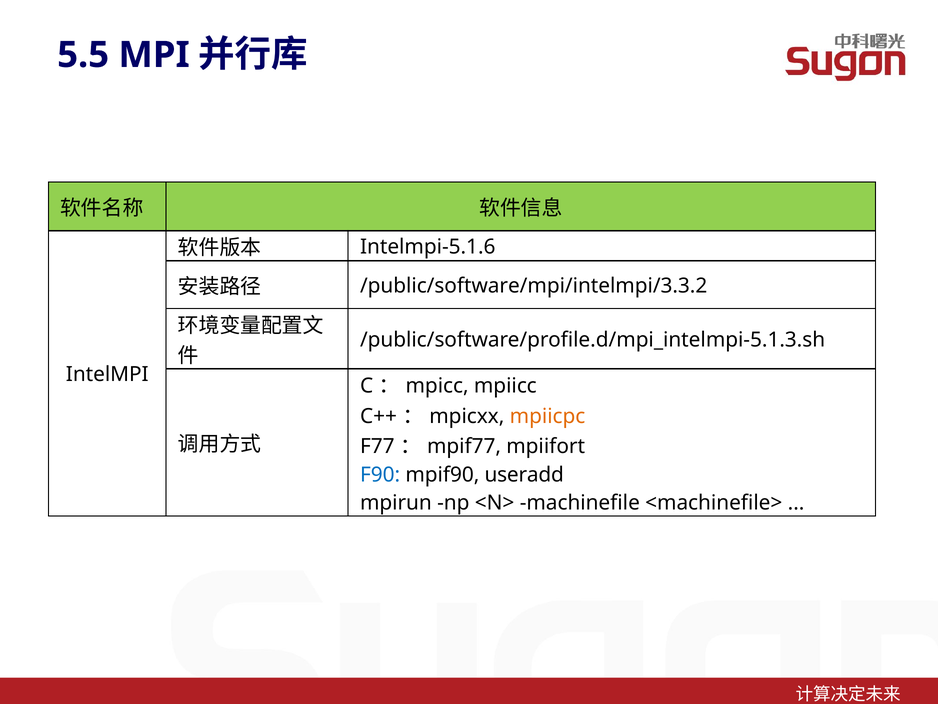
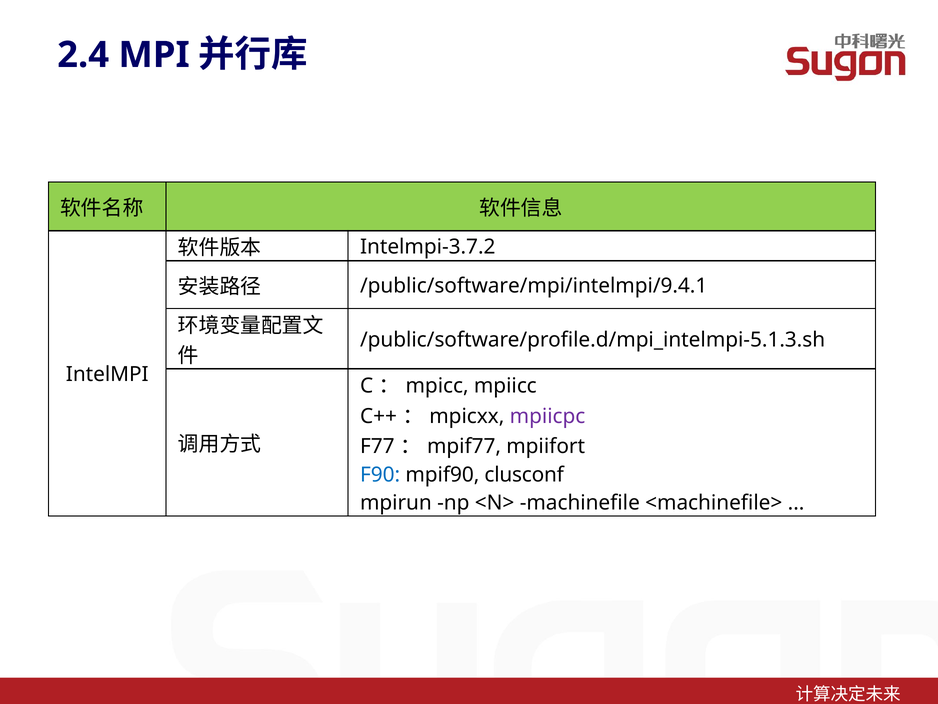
5.5: 5.5 -> 2.4
Intelmpi-5.1.6: Intelmpi-5.1.6 -> Intelmpi-3.7.2
/public/software/mpi/intelmpi/3.3.2: /public/software/mpi/intelmpi/3.3.2 -> /public/software/mpi/intelmpi/9.4.1
mpiicpc colour: orange -> purple
useradd: useradd -> clusconf
